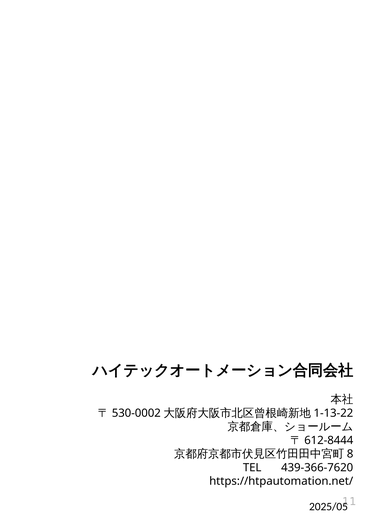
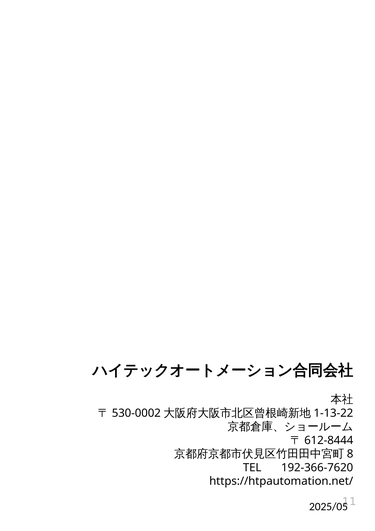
439-366-7620: 439-366-7620 -> 192-366-7620
